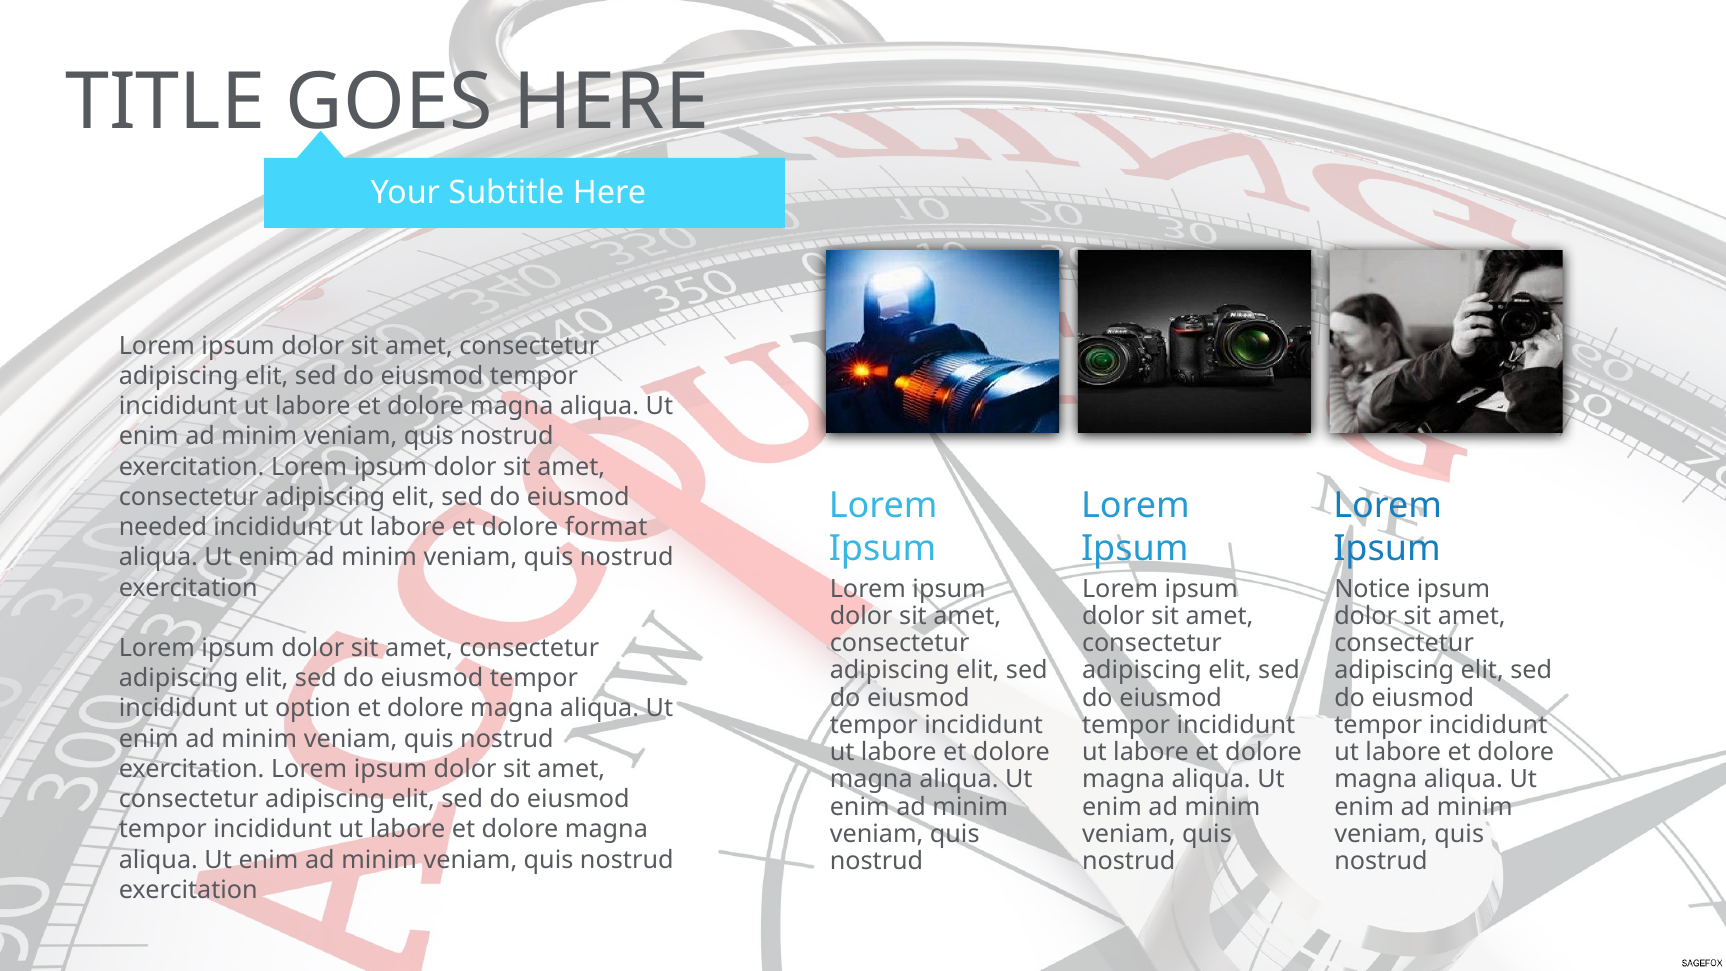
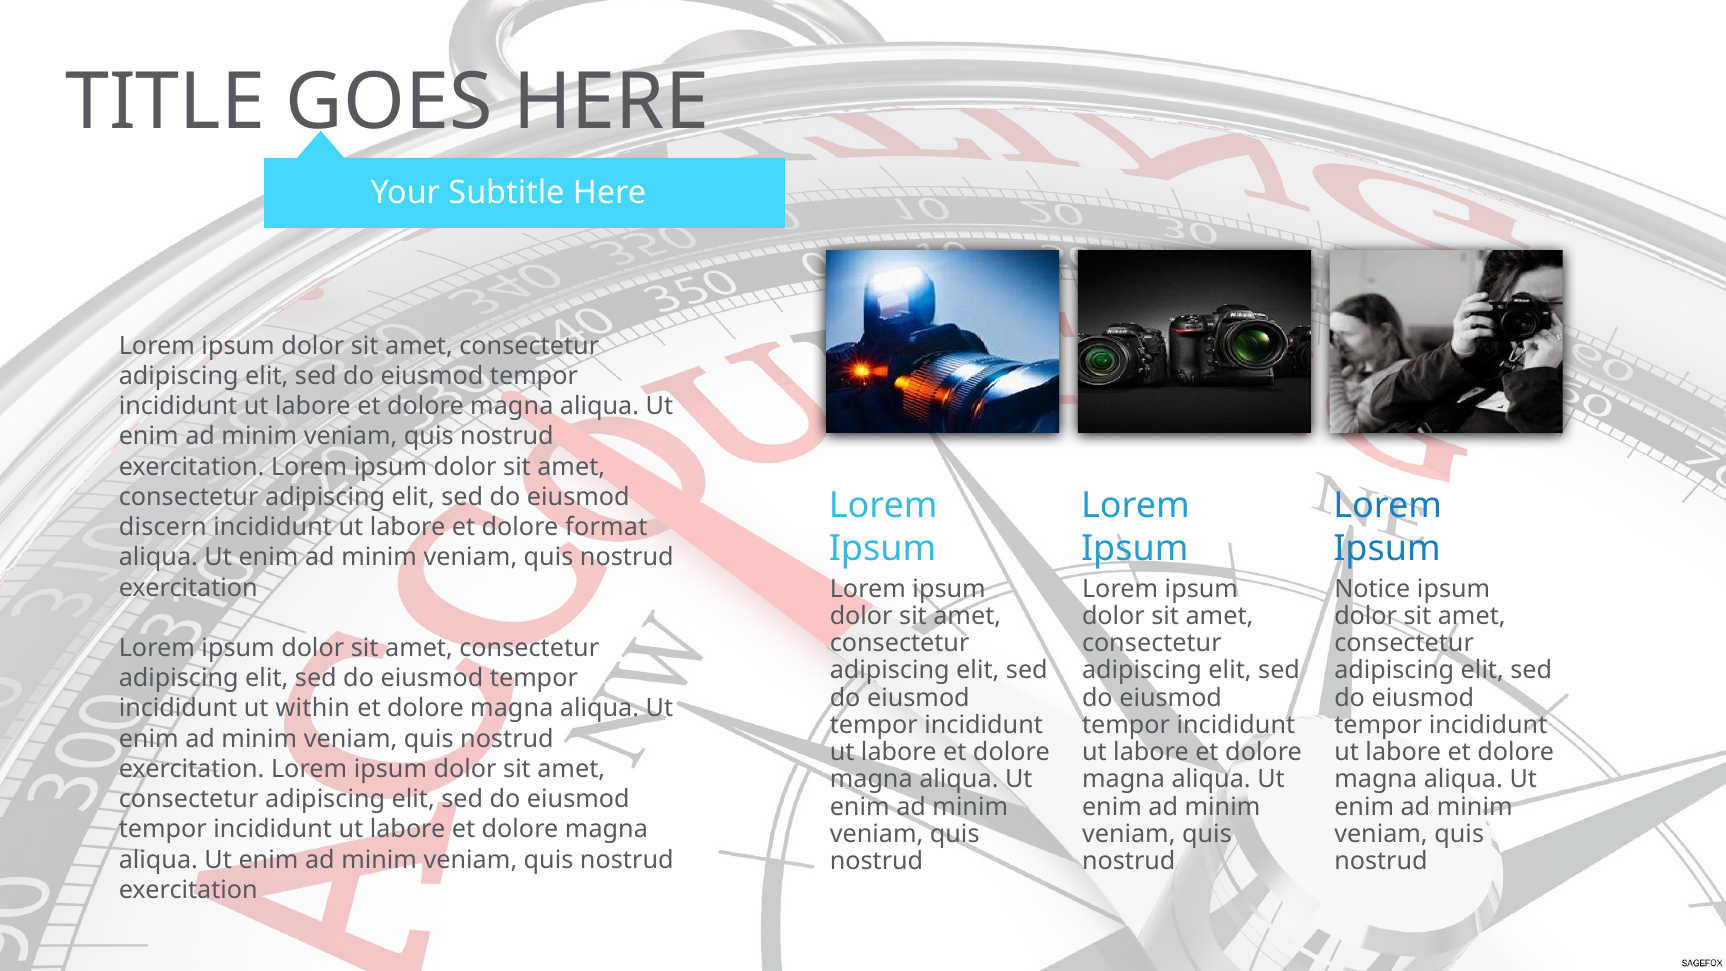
needed: needed -> discern
option: option -> within
